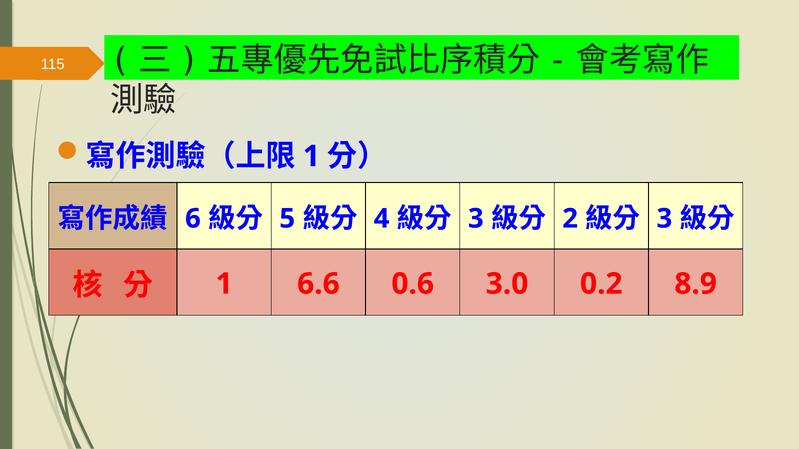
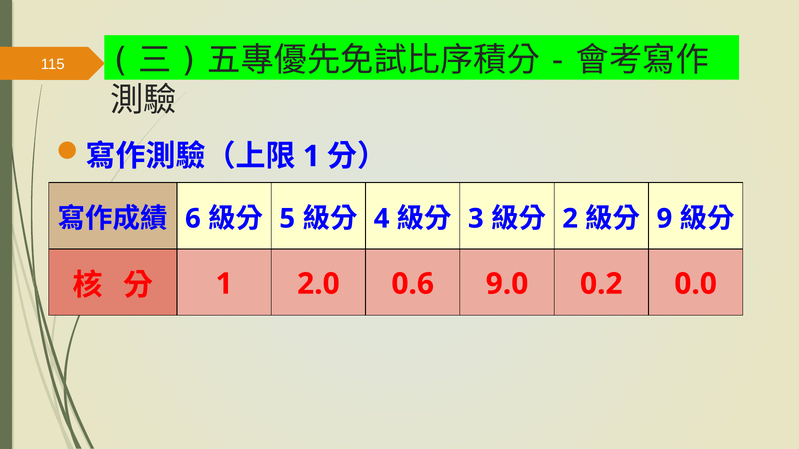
3 at (664, 219): 3 -> 9
6.6: 6.6 -> 2.0
3.0: 3.0 -> 9.0
8.9: 8.9 -> 0.0
